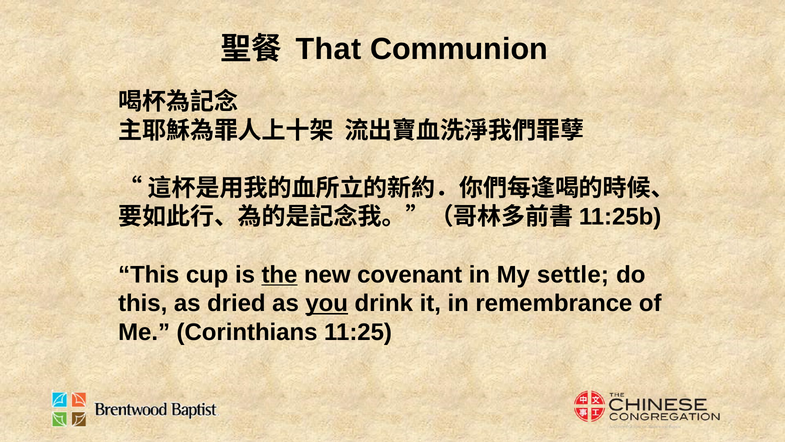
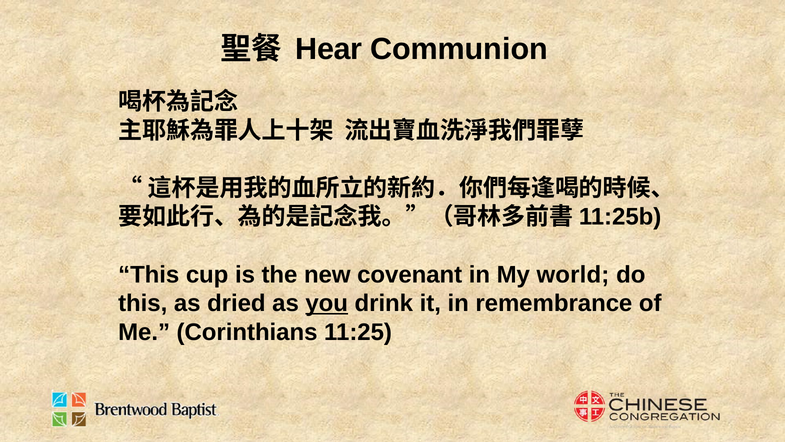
That: That -> Hear
the underline: present -> none
settle: settle -> world
